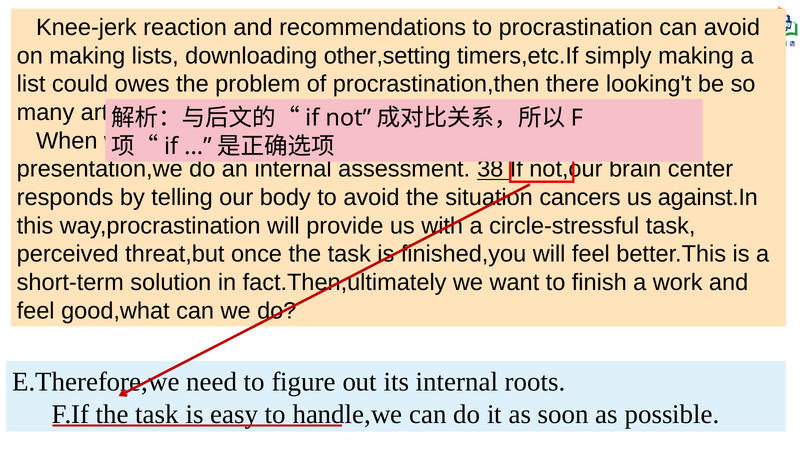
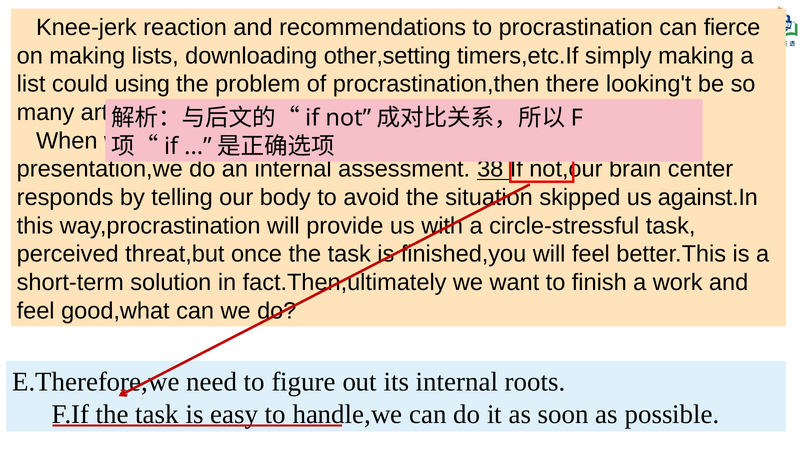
can avoid: avoid -> fierce
owes: owes -> using
cancers: cancers -> skipped
